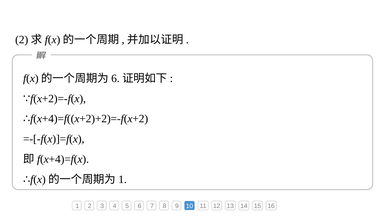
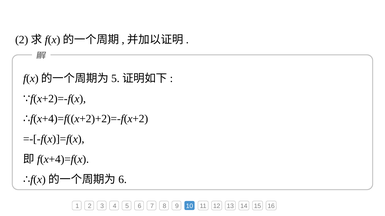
6 at (115, 79): 6 -> 5
1 at (123, 180): 1 -> 6
